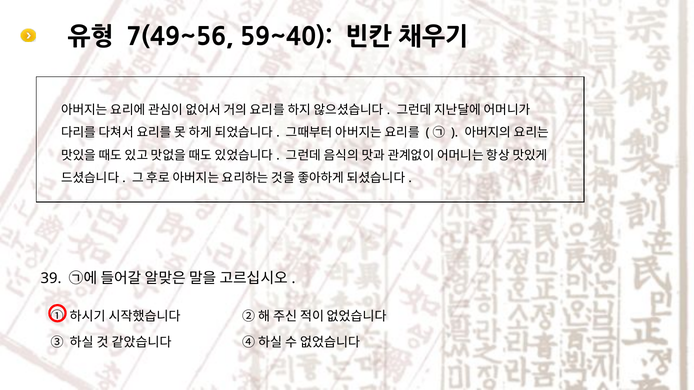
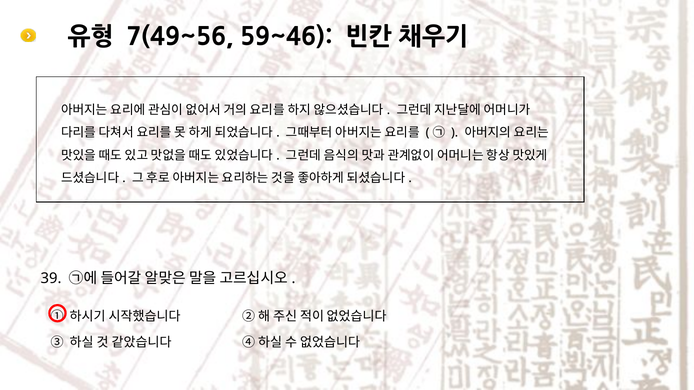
59~40: 59~40 -> 59~46
